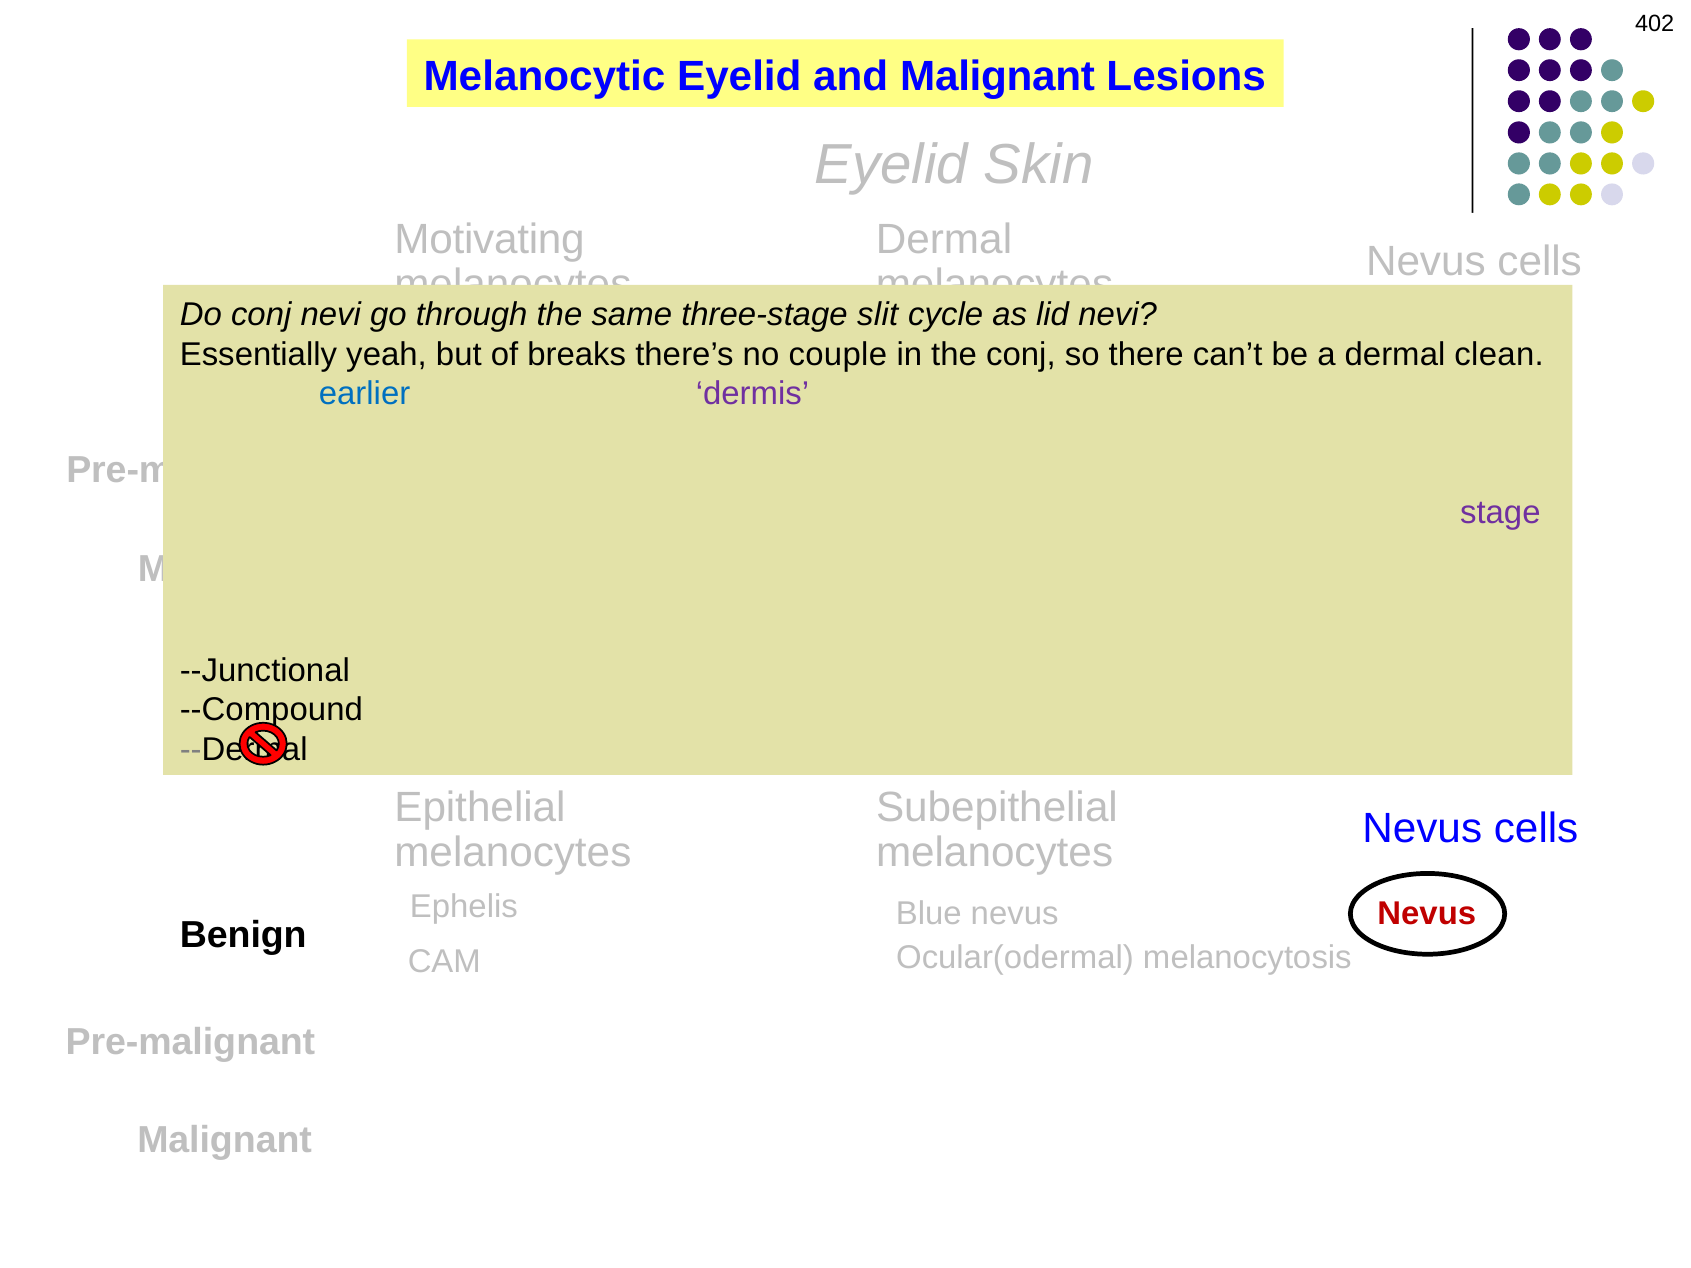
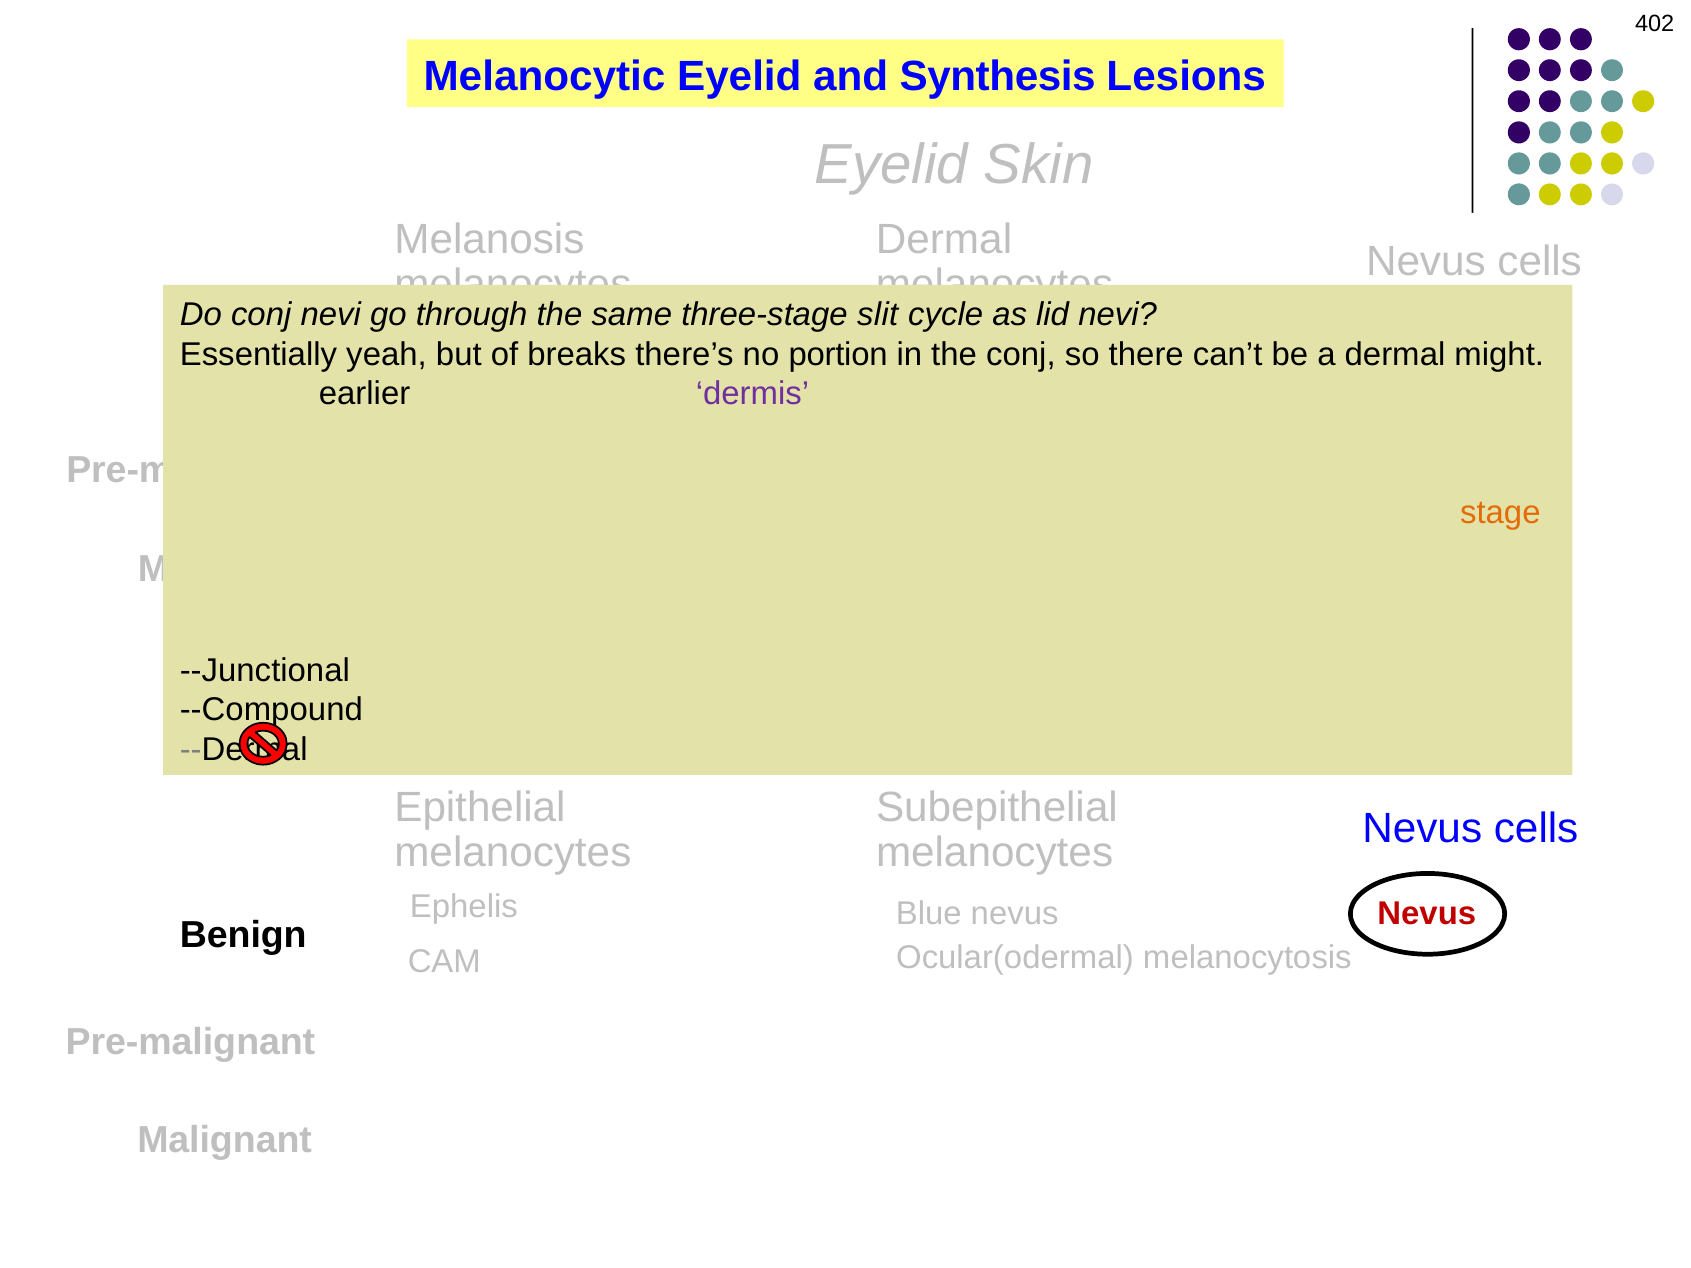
and Malignant: Malignant -> Synthesis
Motivating: Motivating -> Melanosis
couple: couple -> portion
clean: clean -> might
earlier colour: blue -> black
stage at (1500, 513) colour: purple -> orange
